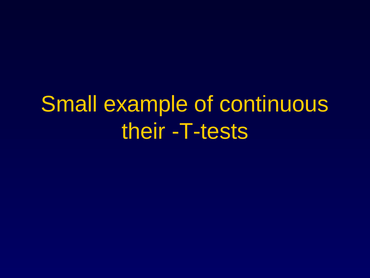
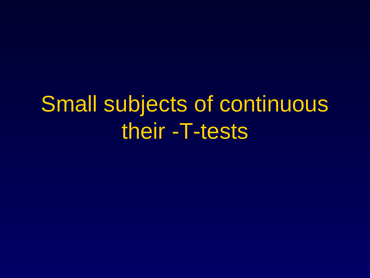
example: example -> subjects
